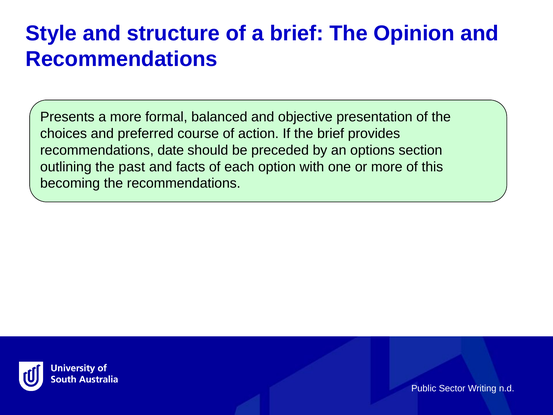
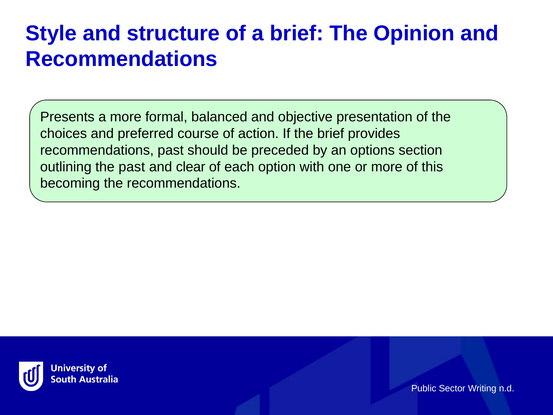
recommendations date: date -> past
facts: facts -> clear
